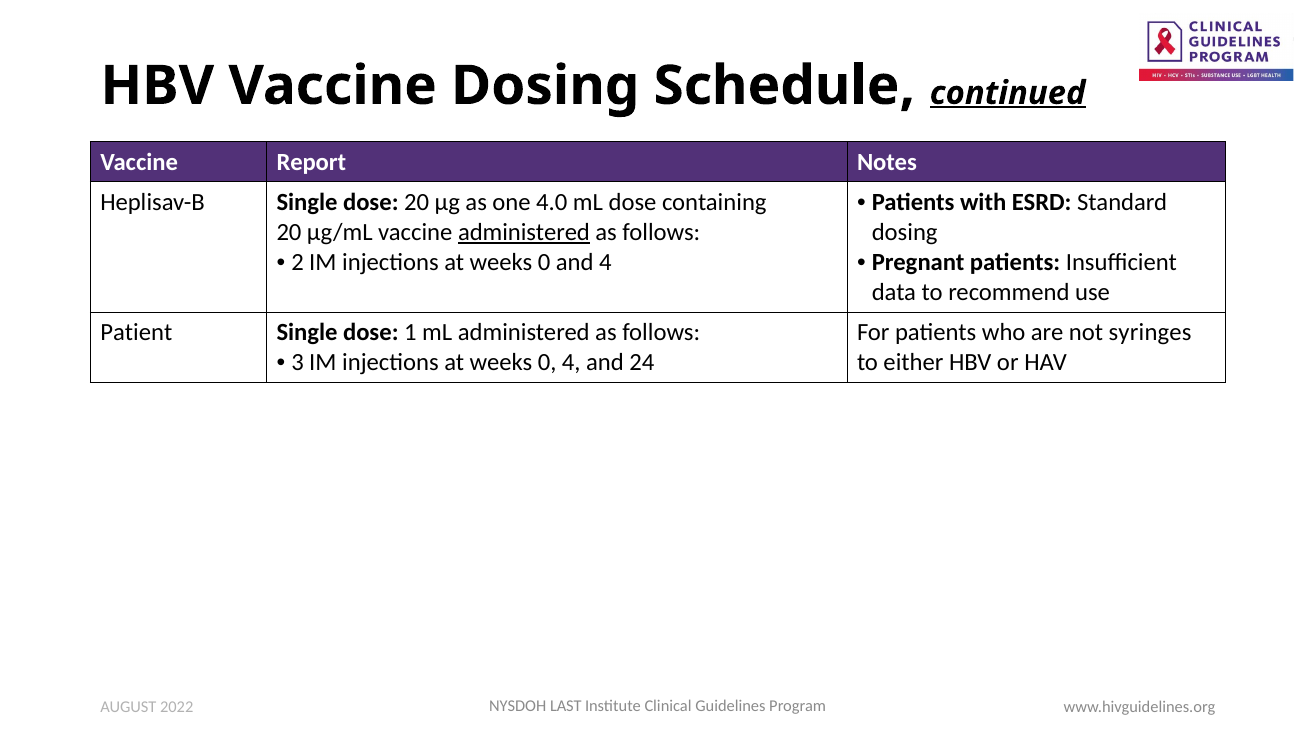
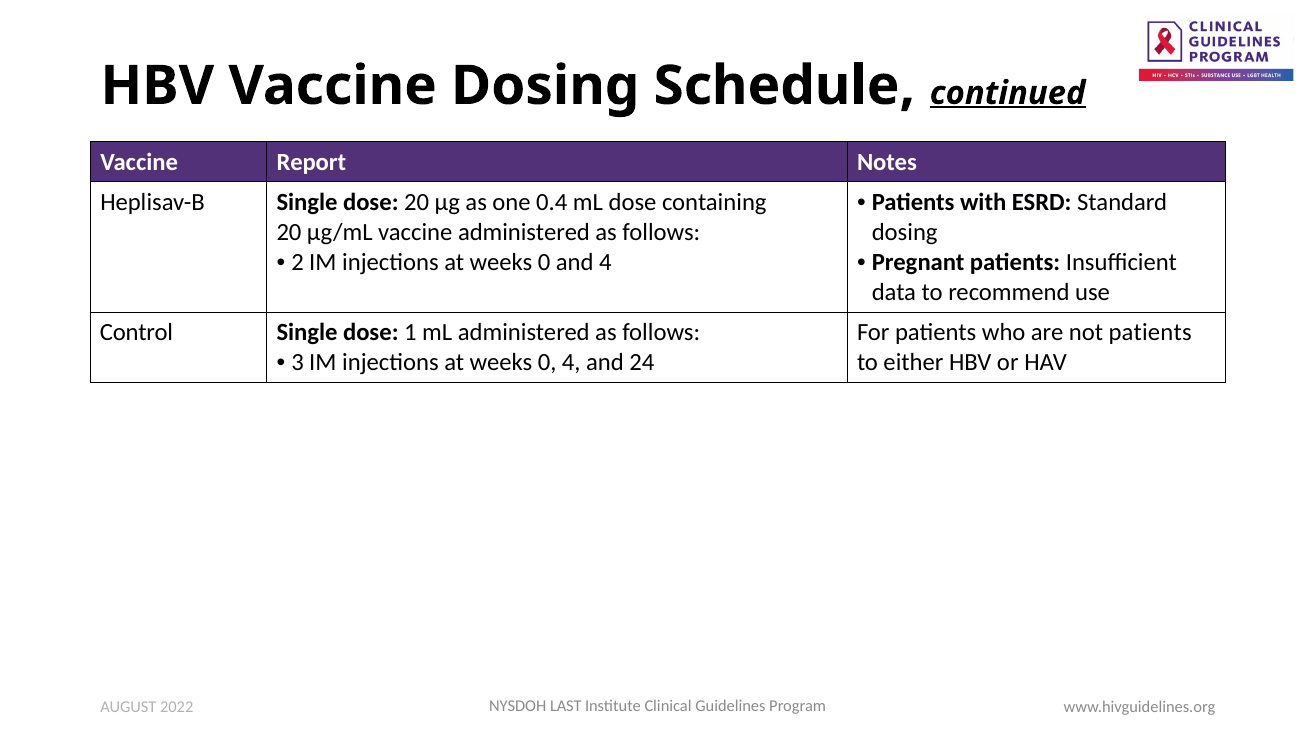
4.0: 4.0 -> 0.4
administered at (524, 232) underline: present -> none
Patient: Patient -> Control
not syringes: syringes -> patients
